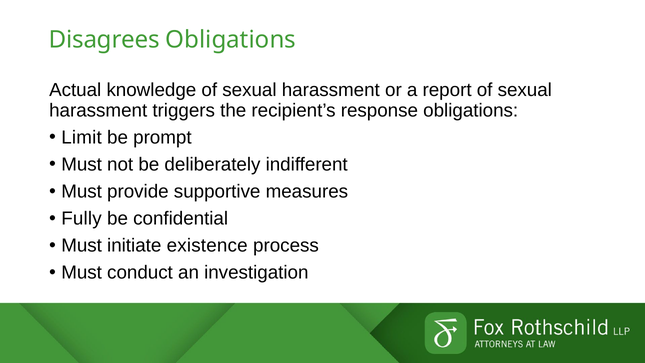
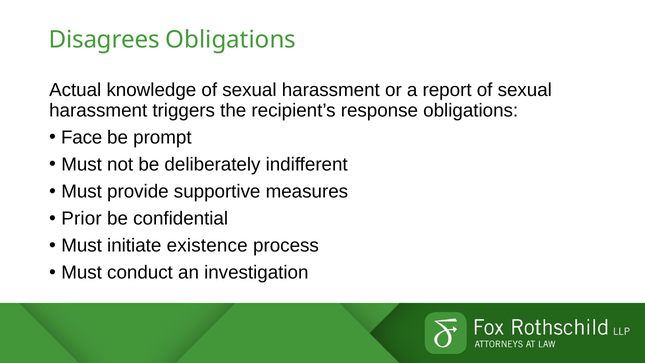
Limit: Limit -> Face
Fully: Fully -> Prior
